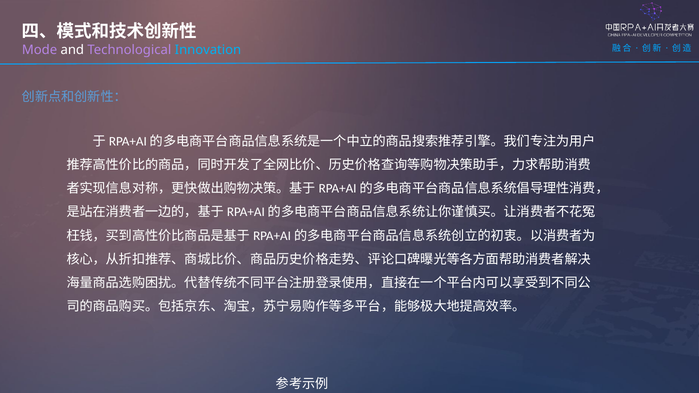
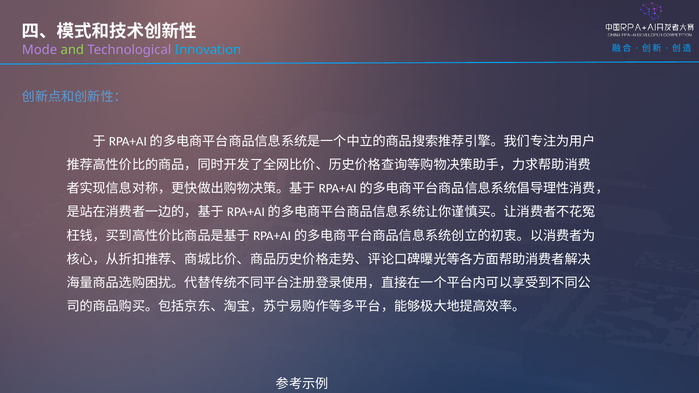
and colour: white -> light green
